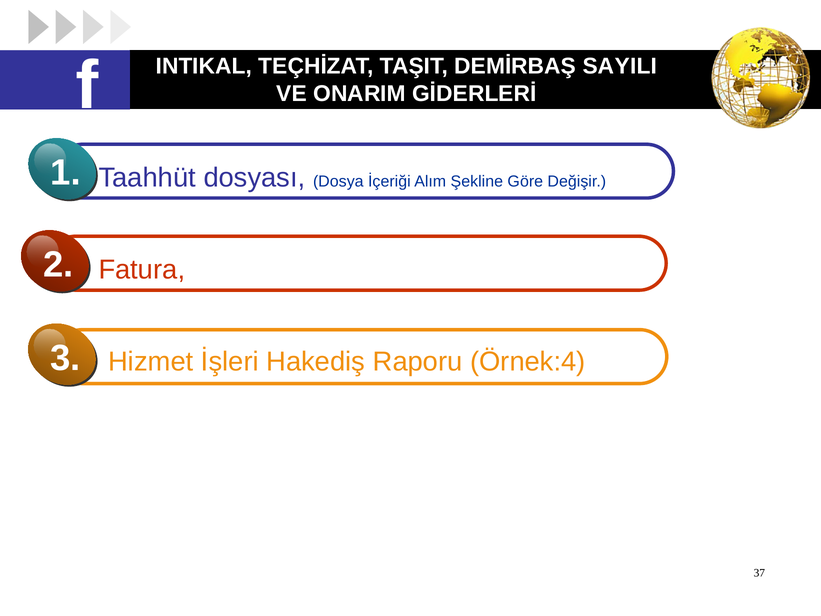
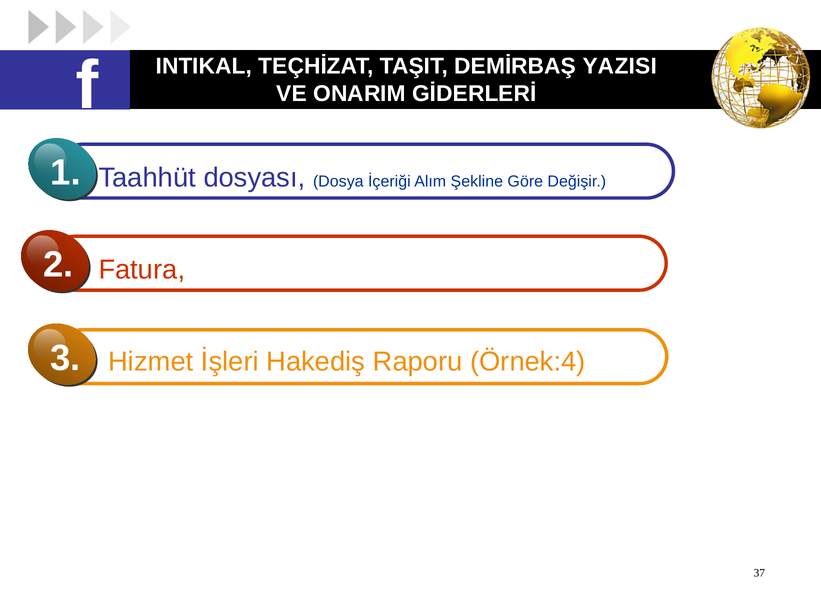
SAYILI: SAYILI -> YAZISI
